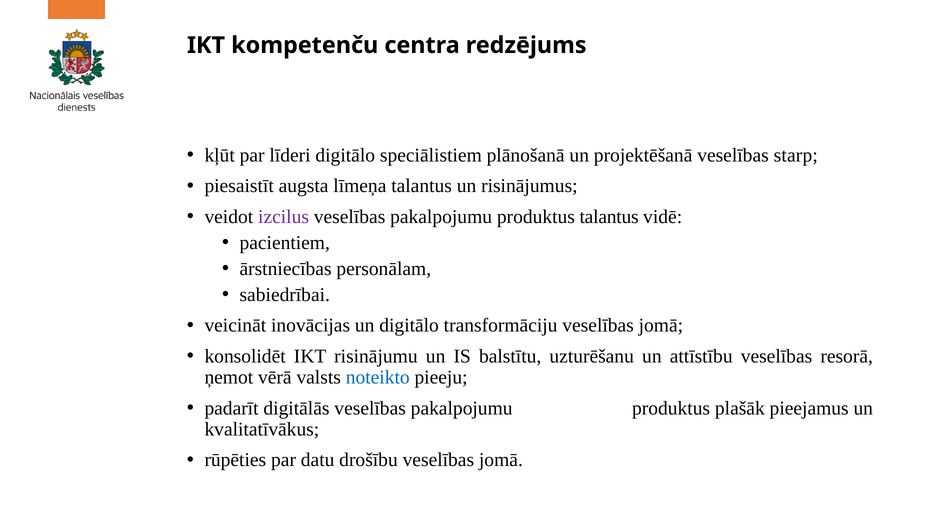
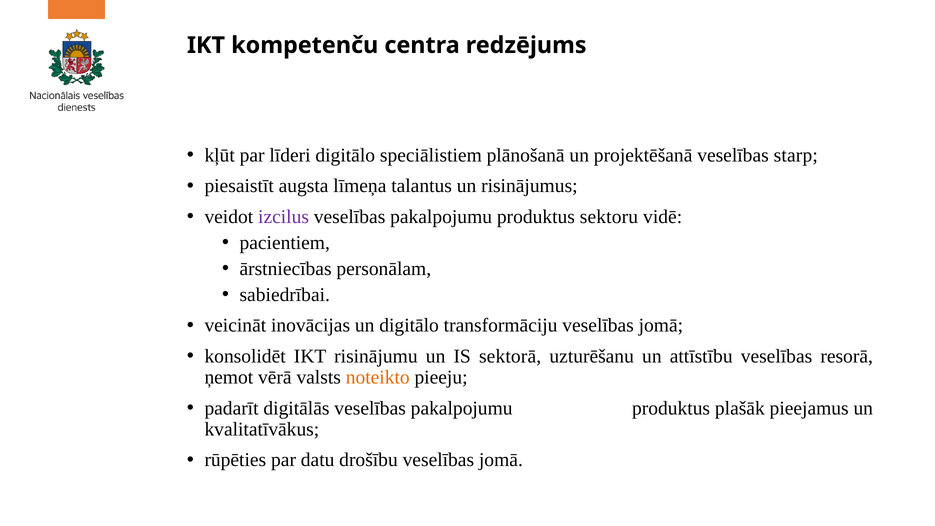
produktus talantus: talantus -> sektoru
balstītu: balstītu -> sektorā
noteikto colour: blue -> orange
